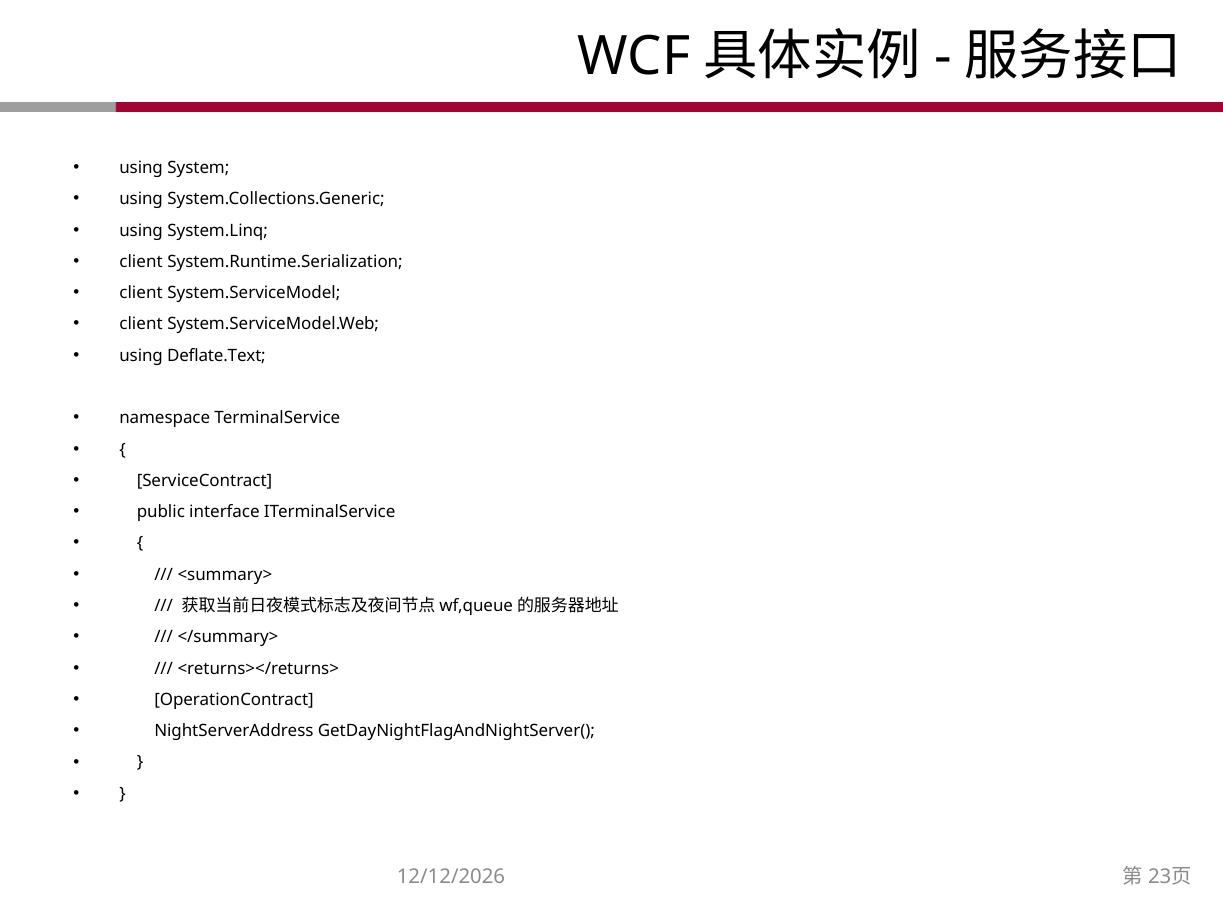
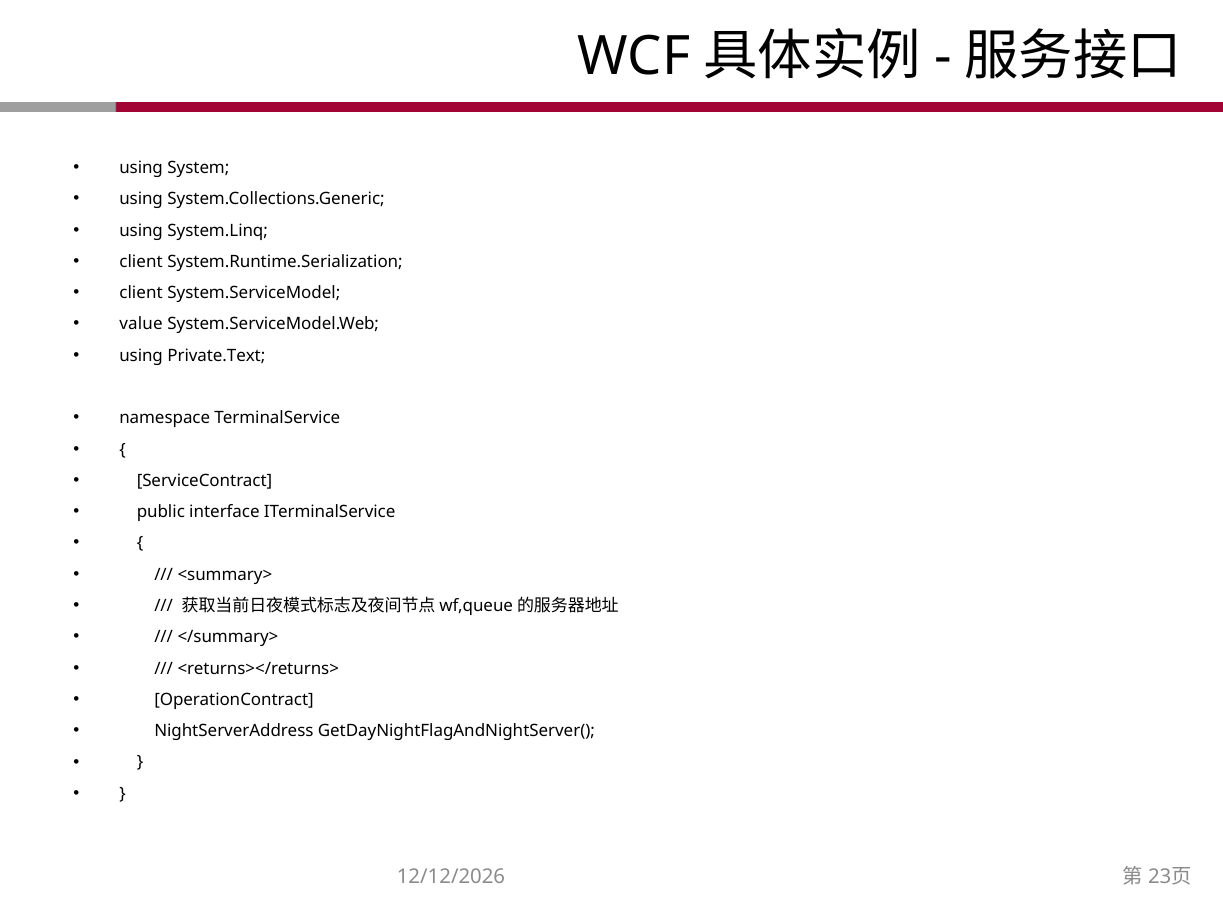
client at (141, 324): client -> value
Deflate.Text: Deflate.Text -> Private.Text
